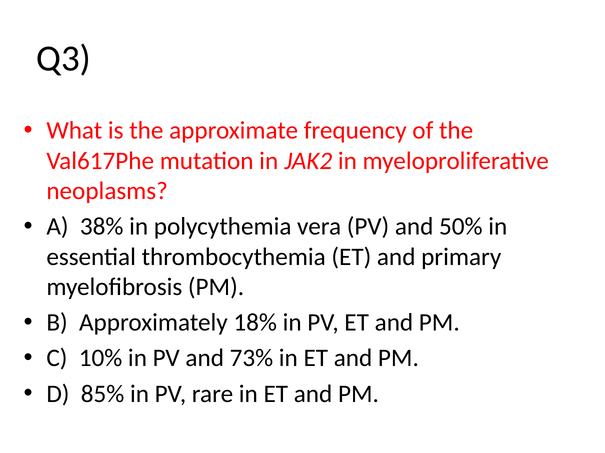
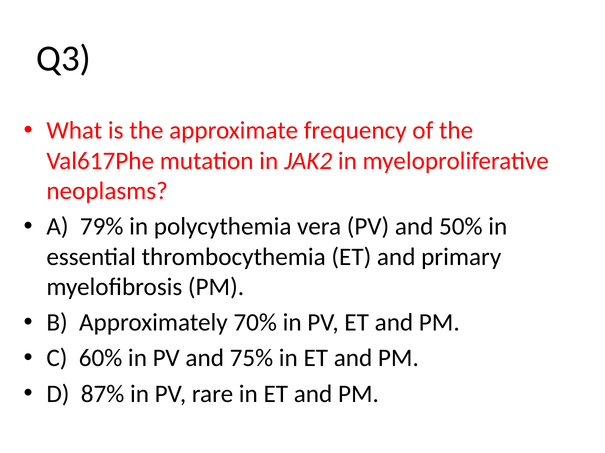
38%: 38% -> 79%
18%: 18% -> 70%
10%: 10% -> 60%
73%: 73% -> 75%
85%: 85% -> 87%
